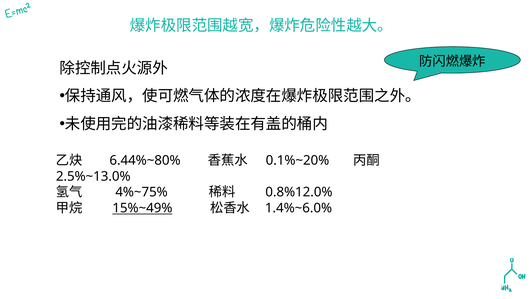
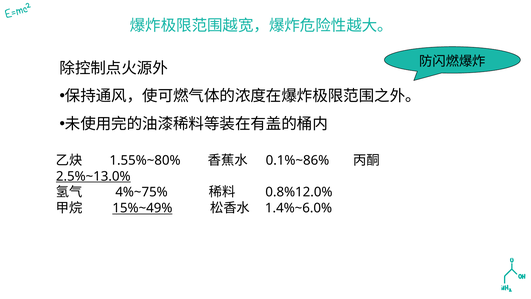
6.44%~80%: 6.44%~80% -> 1.55%~80%
0.1%~20%: 0.1%~20% -> 0.1%~86%
2.5%~13.0% underline: none -> present
